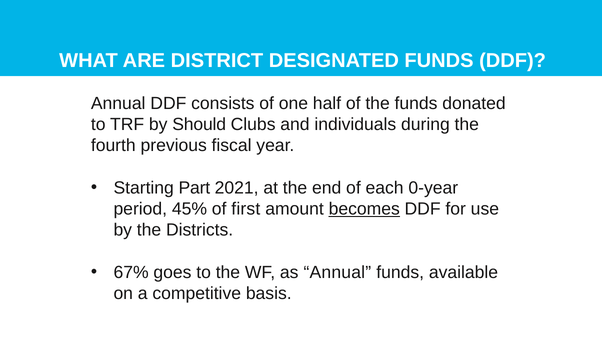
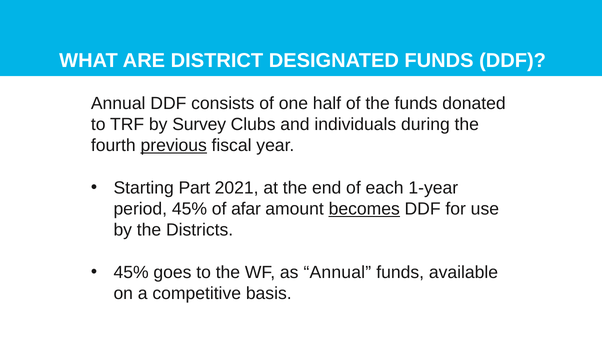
Should: Should -> Survey
previous underline: none -> present
0-year: 0-year -> 1-year
first: first -> afar
67% at (131, 272): 67% -> 45%
